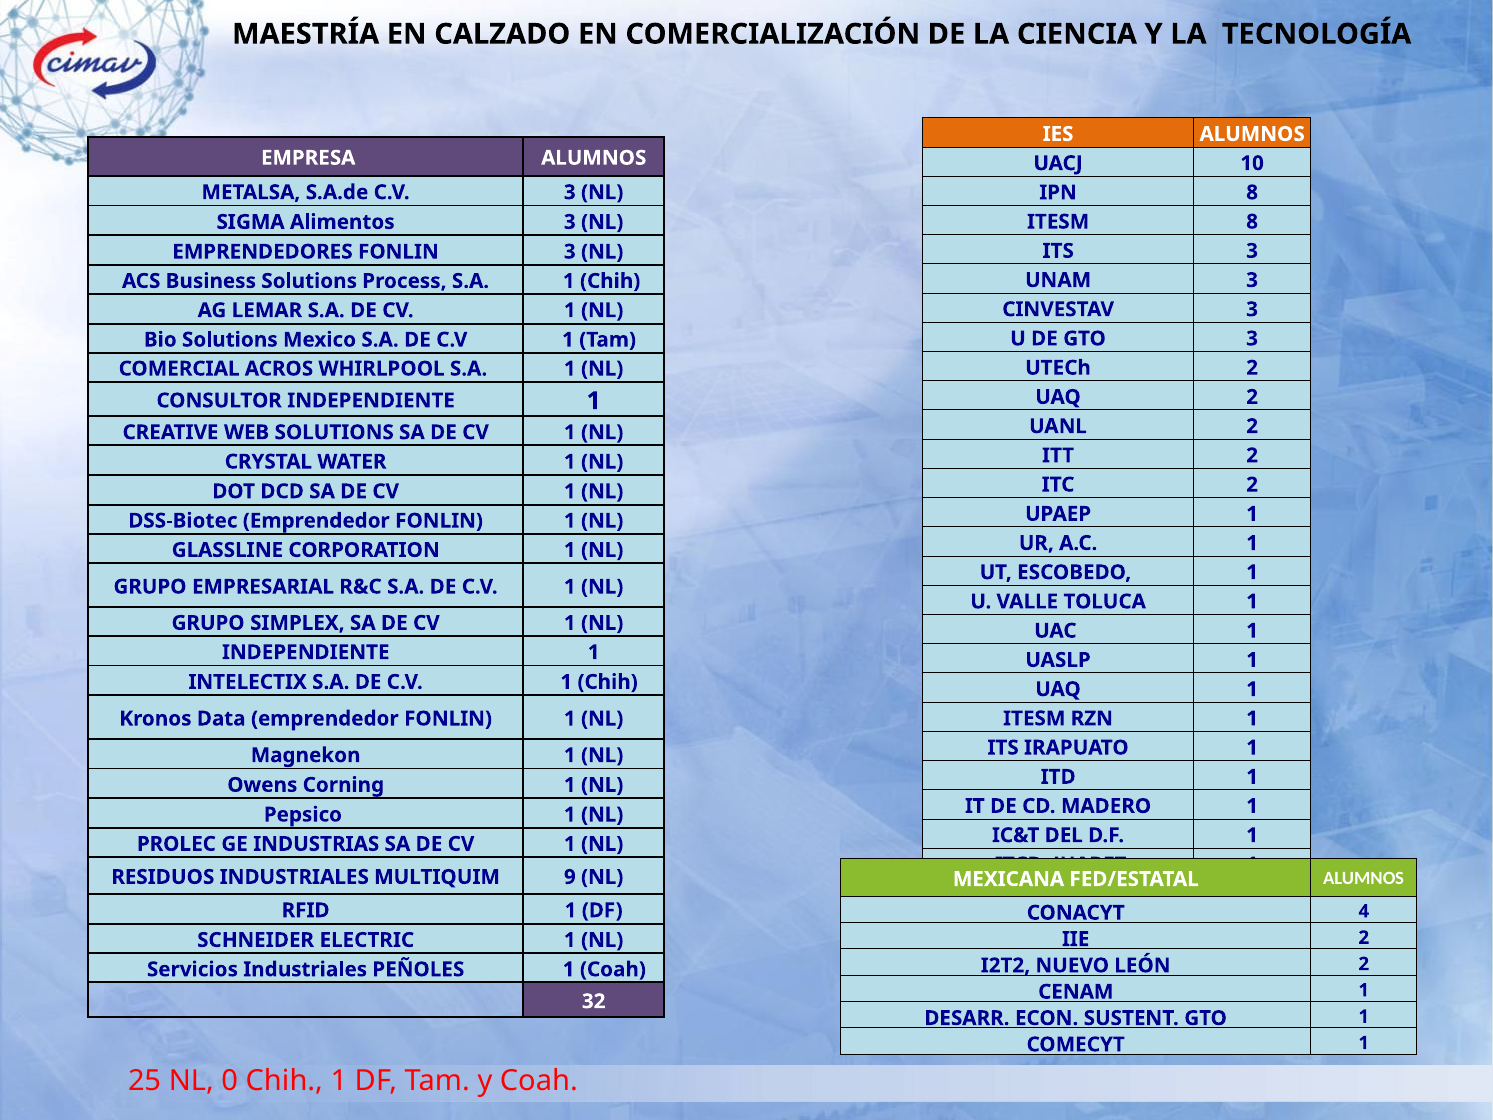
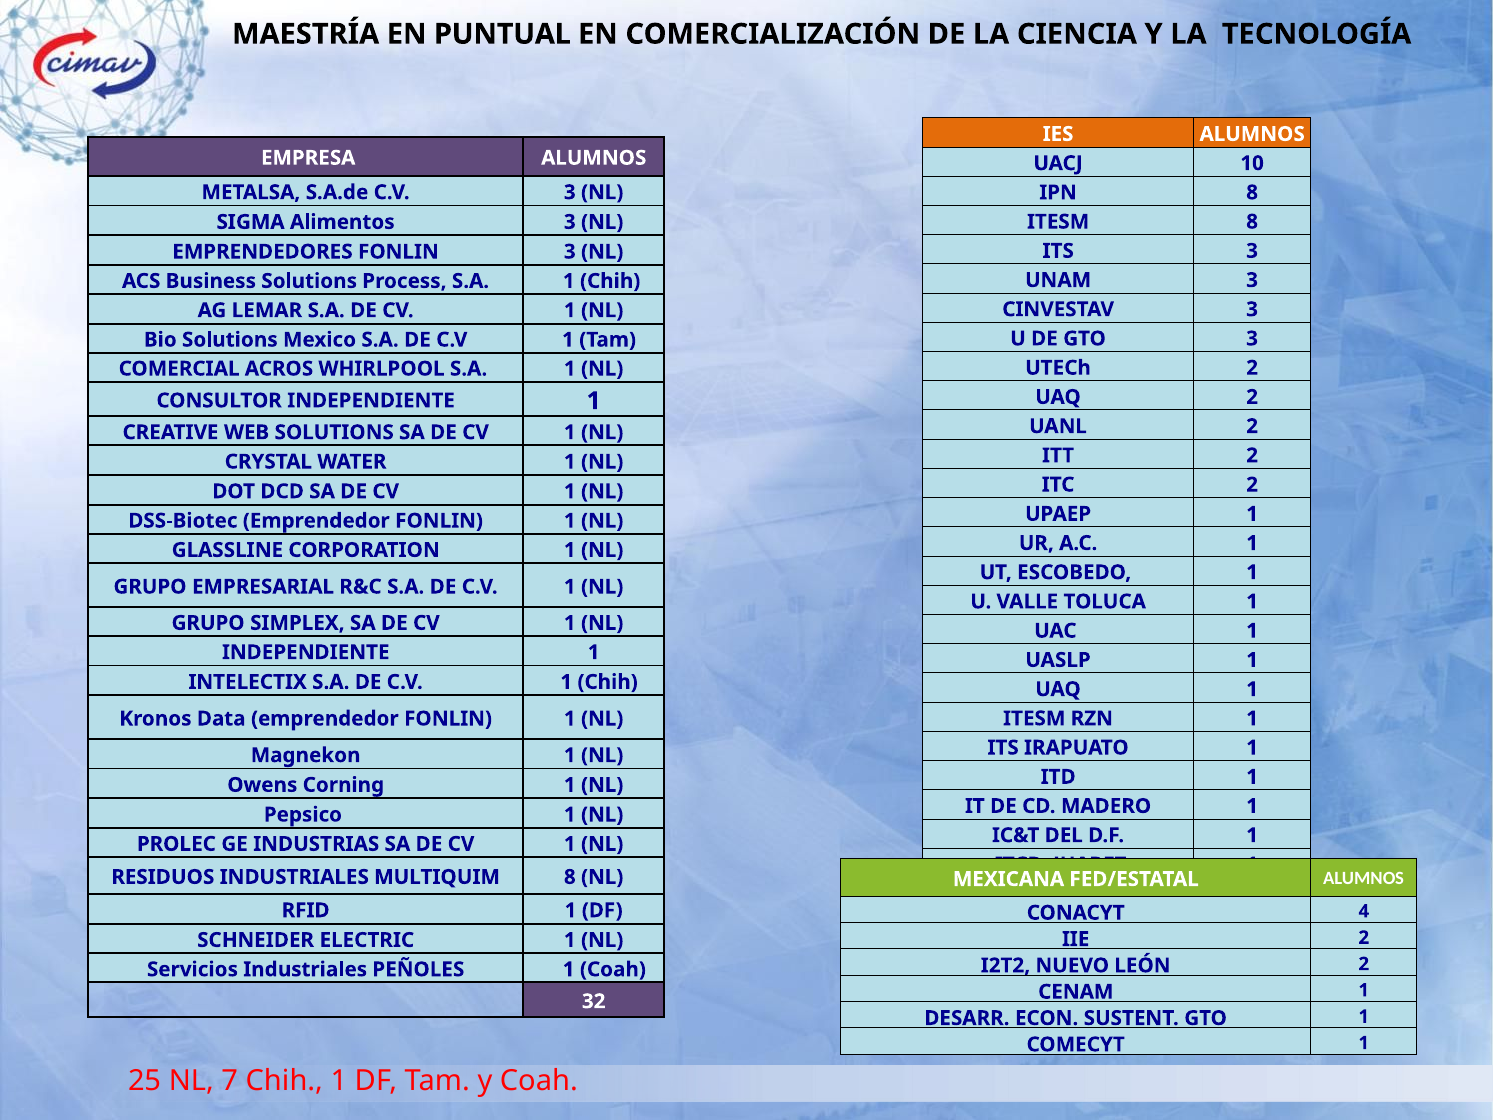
CALZADO: CALZADO -> PUNTUAL
MULTIQUIM 9: 9 -> 8
0: 0 -> 7
